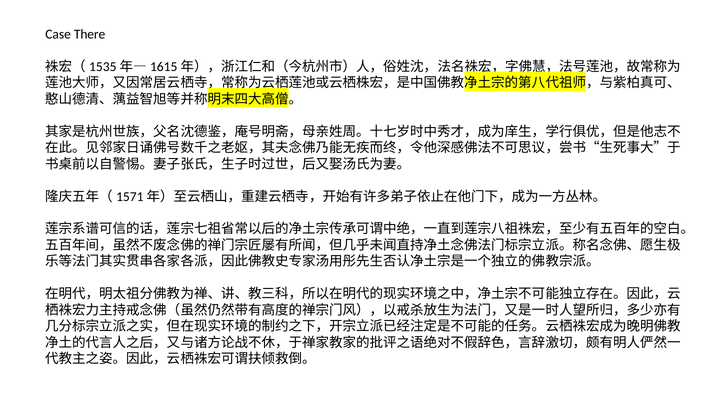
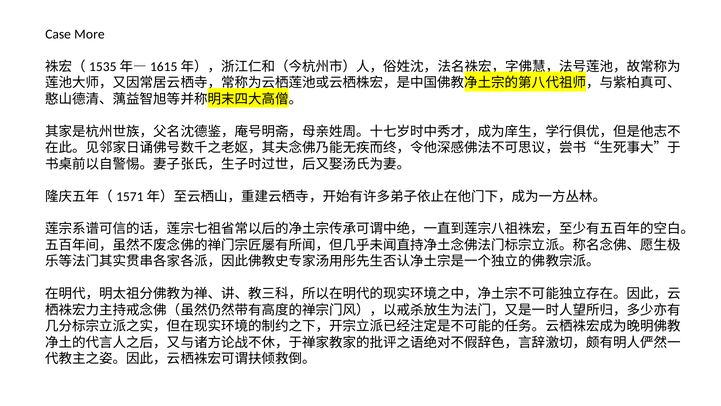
There: There -> More
